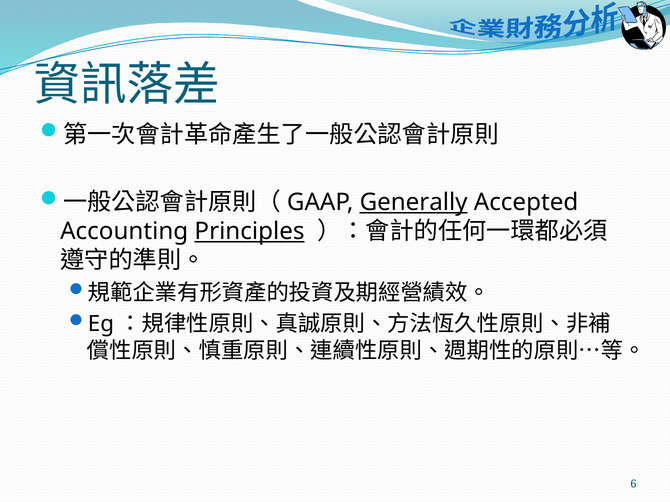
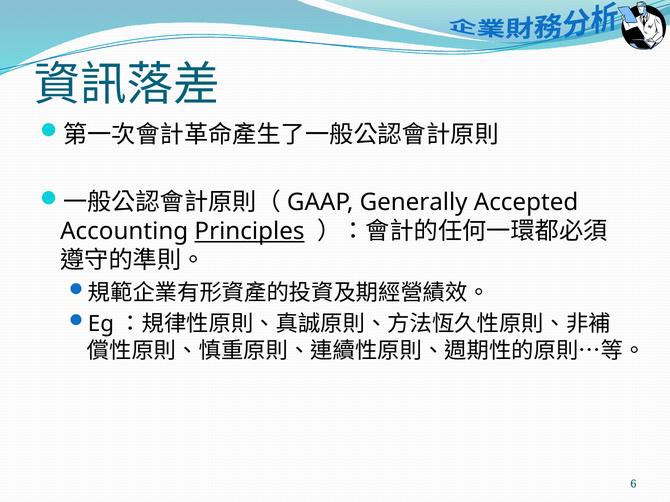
Generally underline: present -> none
